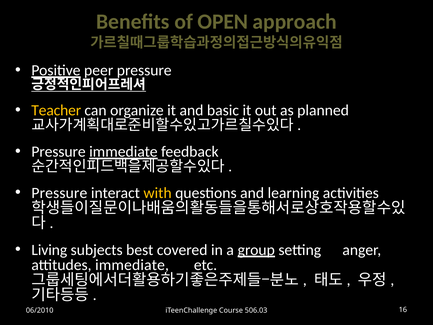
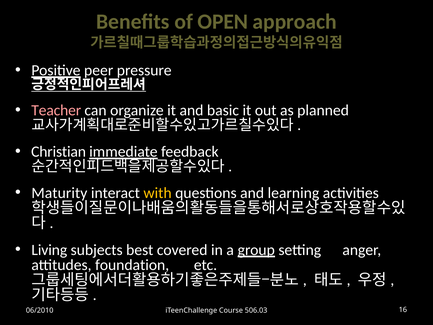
Teacher colour: yellow -> pink
Pressure at (59, 152): Pressure -> Christian
Pressure at (59, 193): Pressure -> Maturity
attitudes immediate: immediate -> foundation
